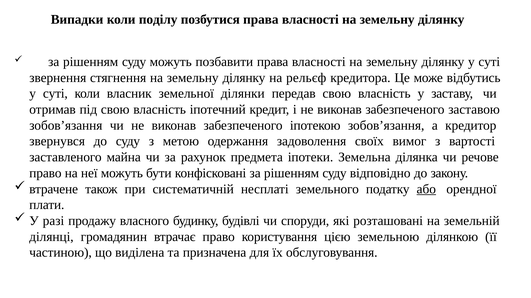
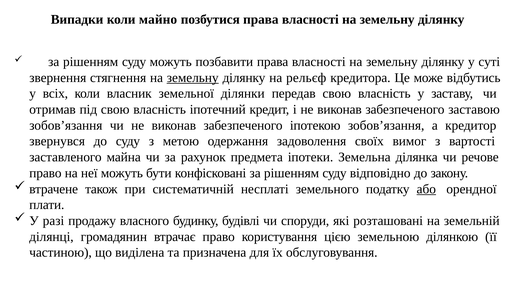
поділу: поділу -> майно
земельну at (193, 78) underline: none -> present
суті at (55, 94): суті -> всіх
